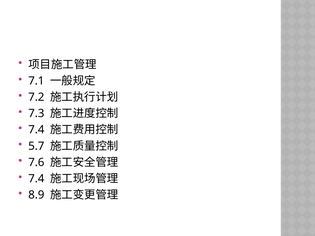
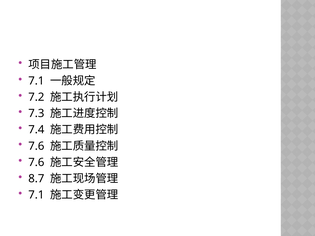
5.7 at (36, 146): 5.7 -> 7.6
7.4 at (36, 179): 7.4 -> 8.7
8.9 at (36, 195): 8.9 -> 7.1
